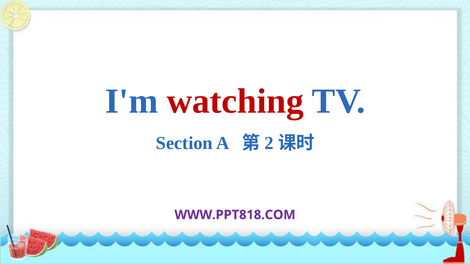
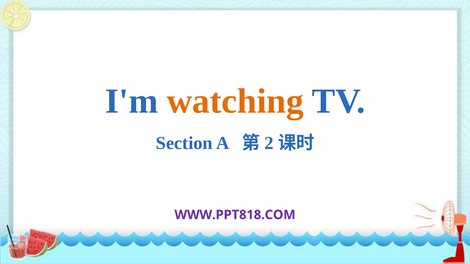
watching colour: red -> orange
